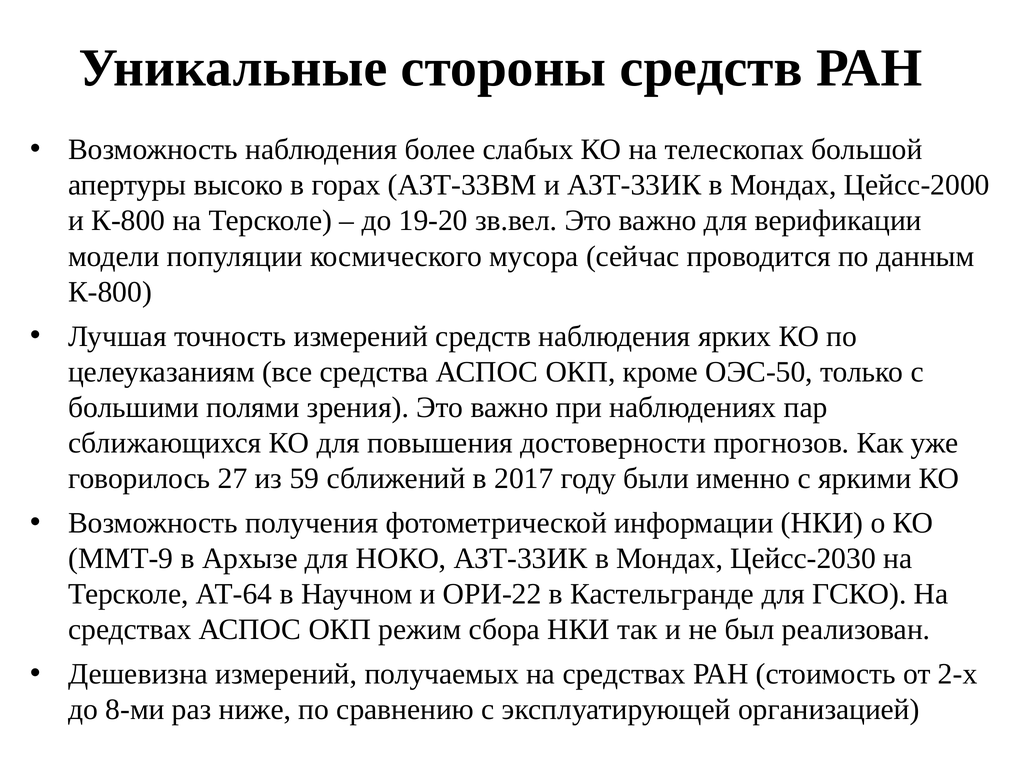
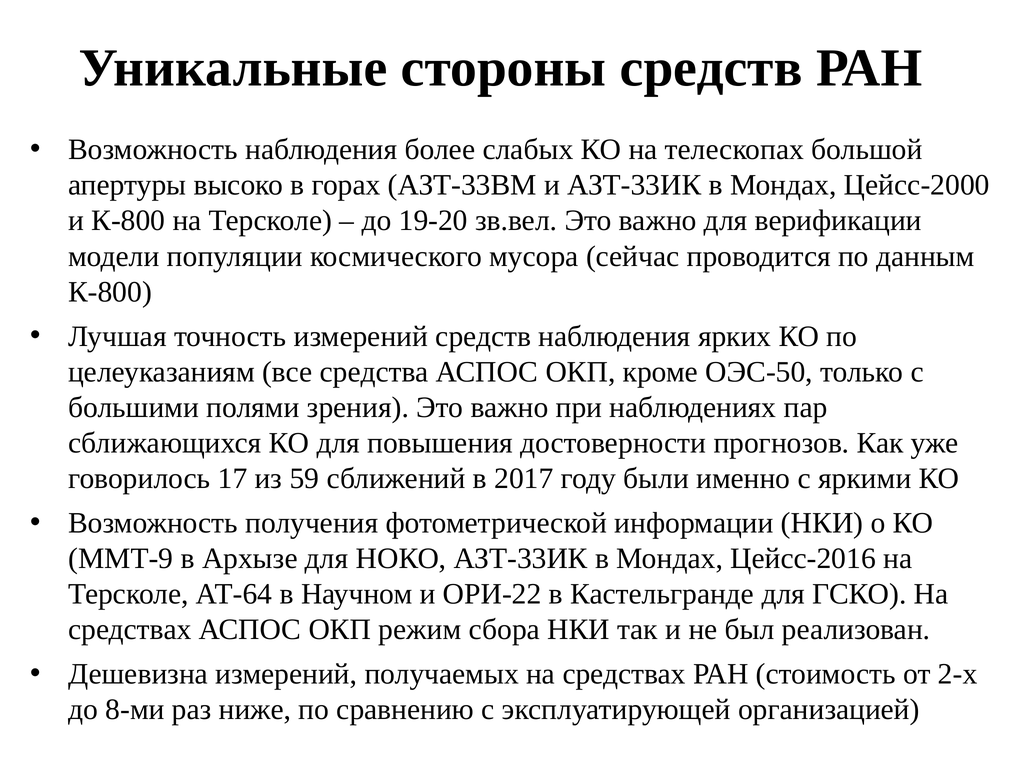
27: 27 -> 17
Цейсс-2030: Цейсс-2030 -> Цейсс-2016
